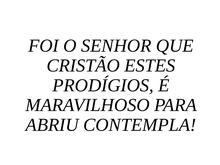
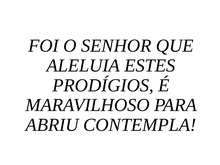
CRISTÃO: CRISTÃO -> ALELUIA
